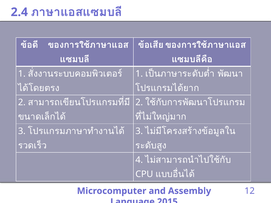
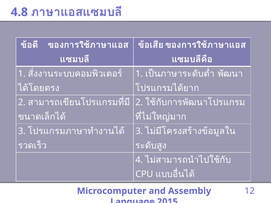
2.4: 2.4 -> 4.8
